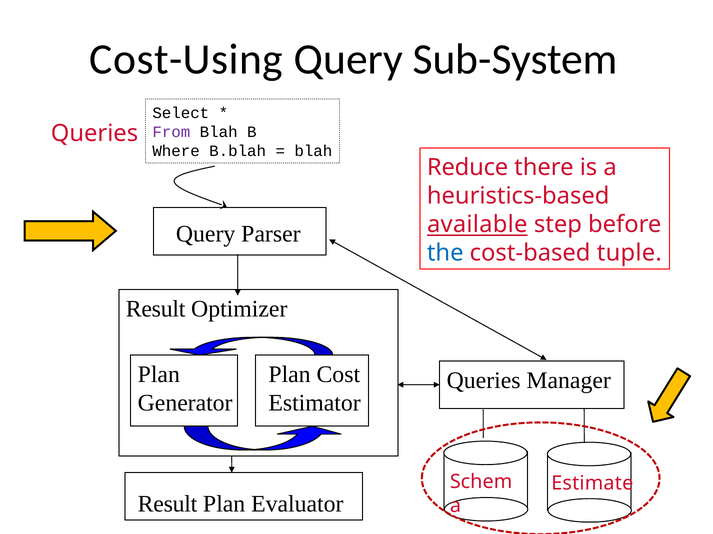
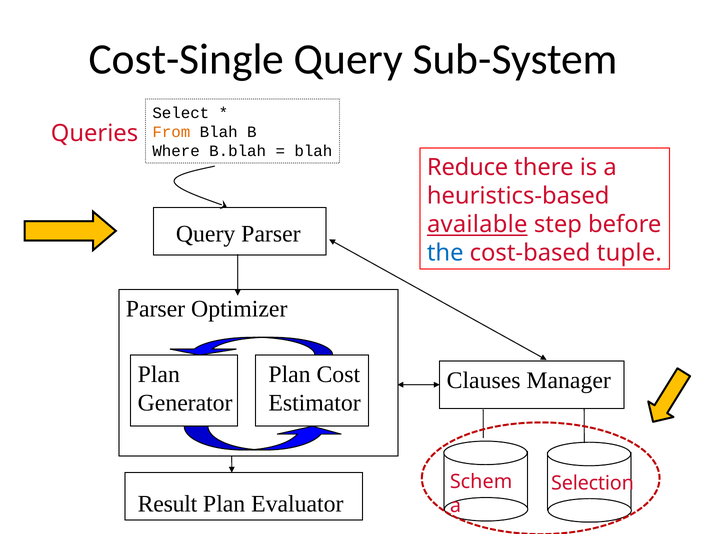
Cost-Using: Cost-Using -> Cost-Single
From colour: purple -> orange
Result at (156, 310): Result -> Parser
Queries at (484, 381): Queries -> Clauses
Estimate: Estimate -> Selection
